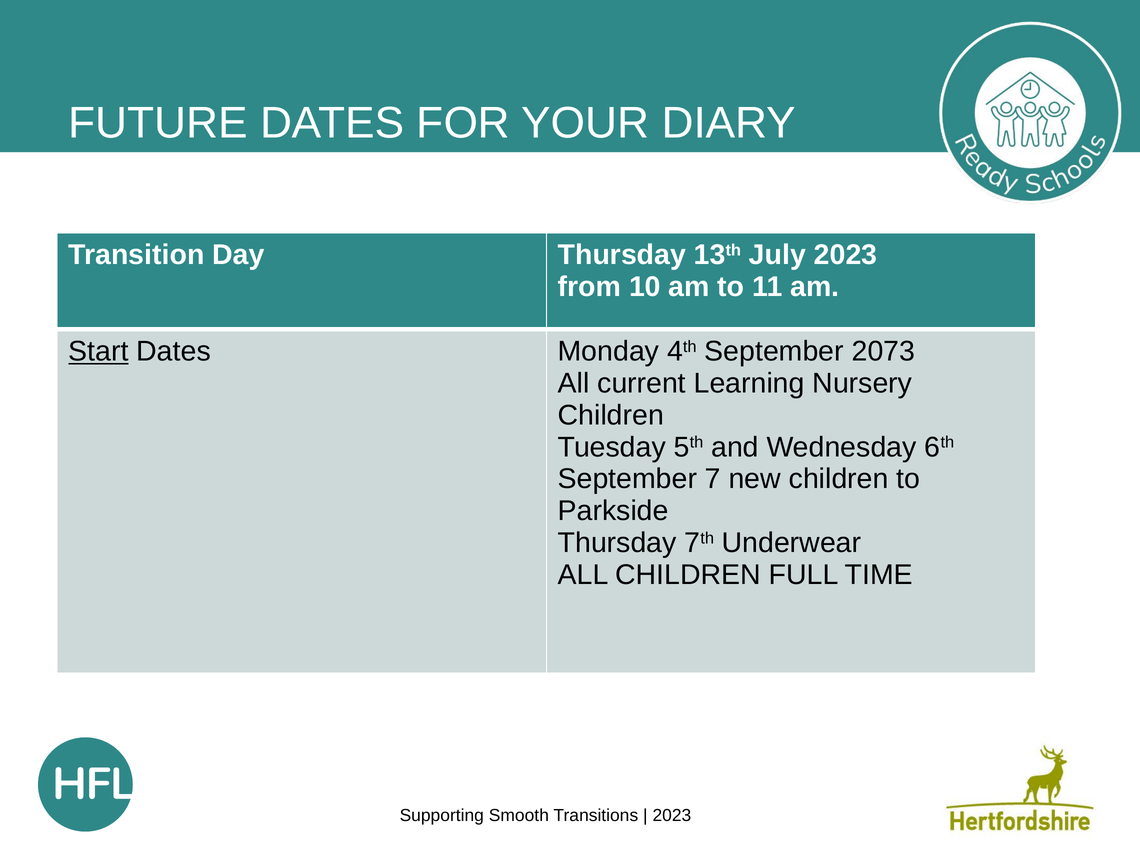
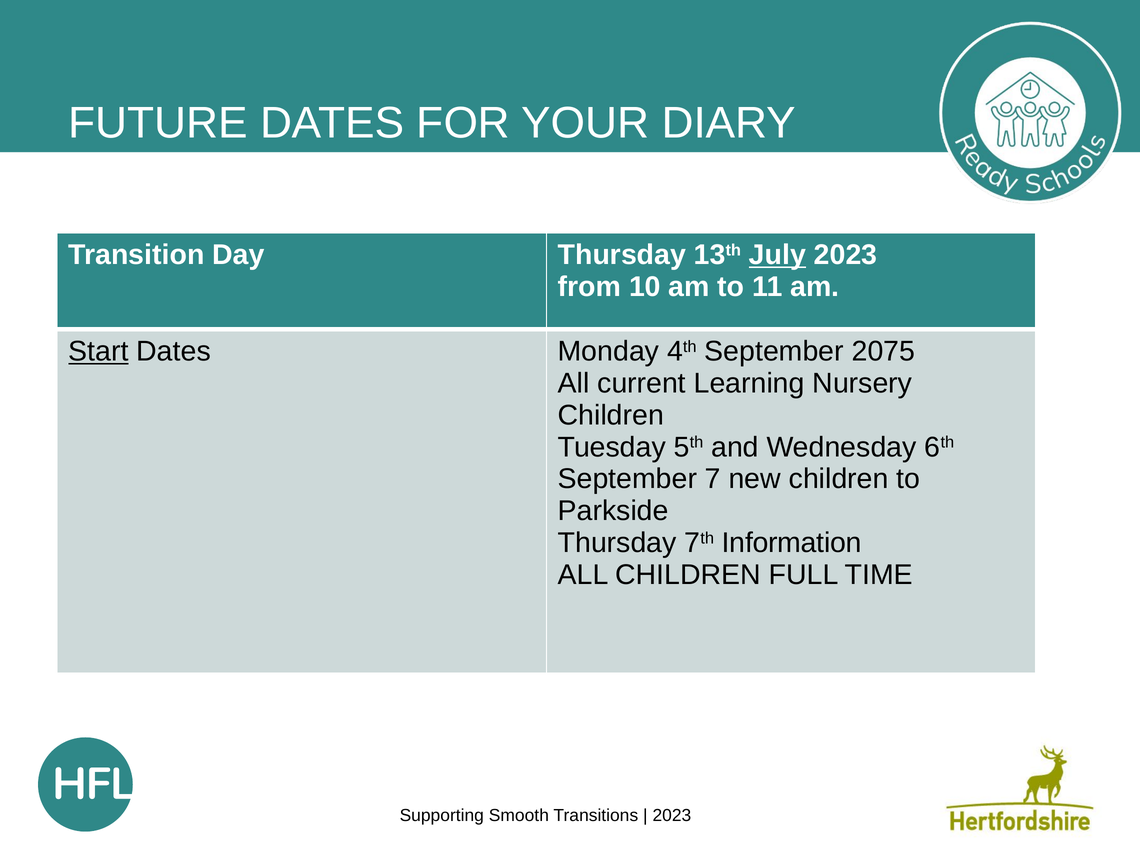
July underline: none -> present
2073: 2073 -> 2075
Underwear: Underwear -> Information
